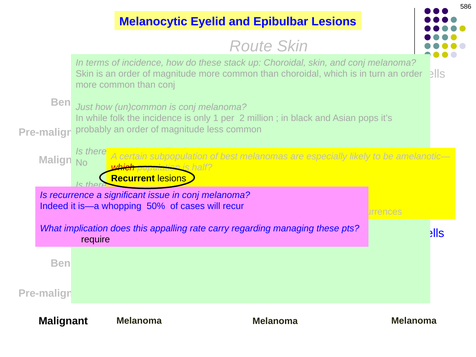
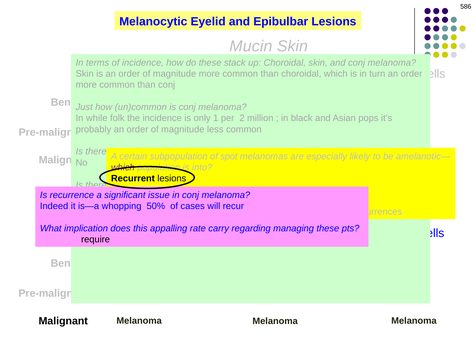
Route: Route -> Mucin
best: best -> spot
which at (123, 167) colour: red -> purple
half: half -> into
